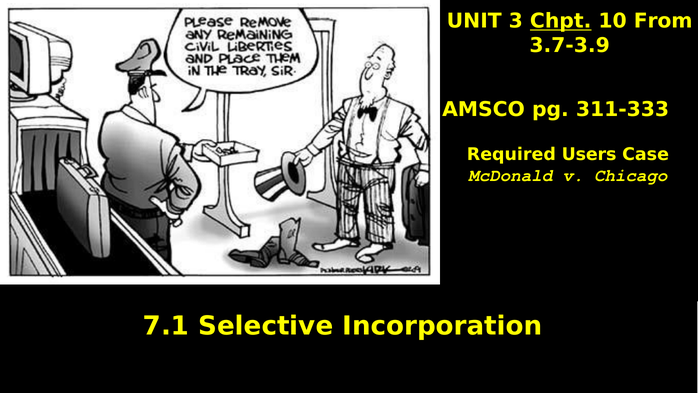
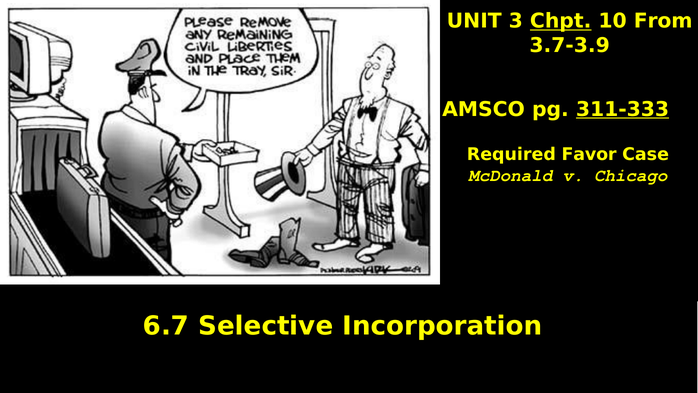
311-333 underline: none -> present
Users: Users -> Favor
7.1: 7.1 -> 6.7
